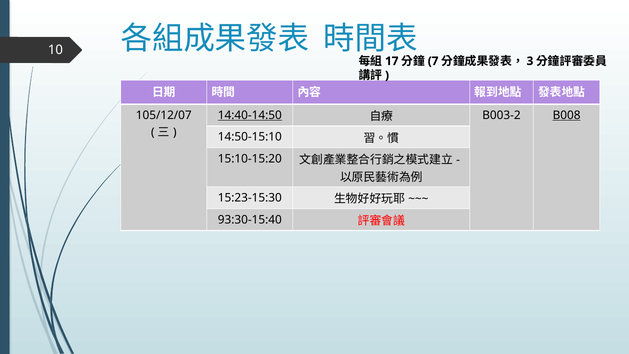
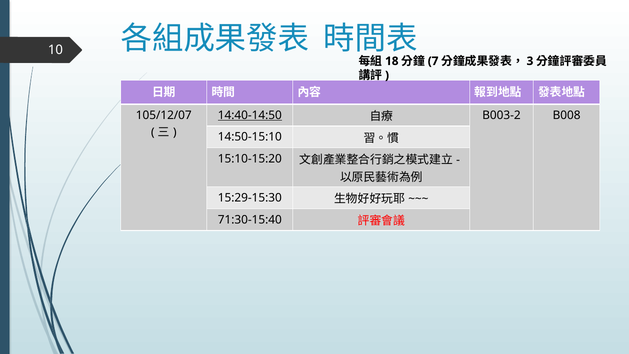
17: 17 -> 18
B008 underline: present -> none
15:23-15:30: 15:23-15:30 -> 15:29-15:30
93:30-15:40: 93:30-15:40 -> 71:30-15:40
